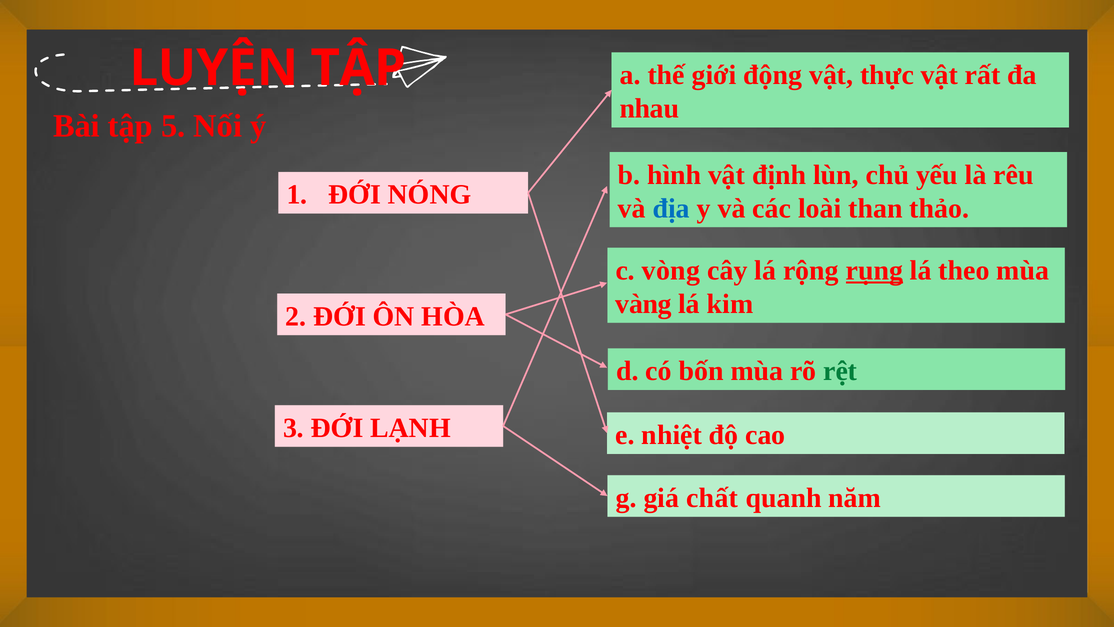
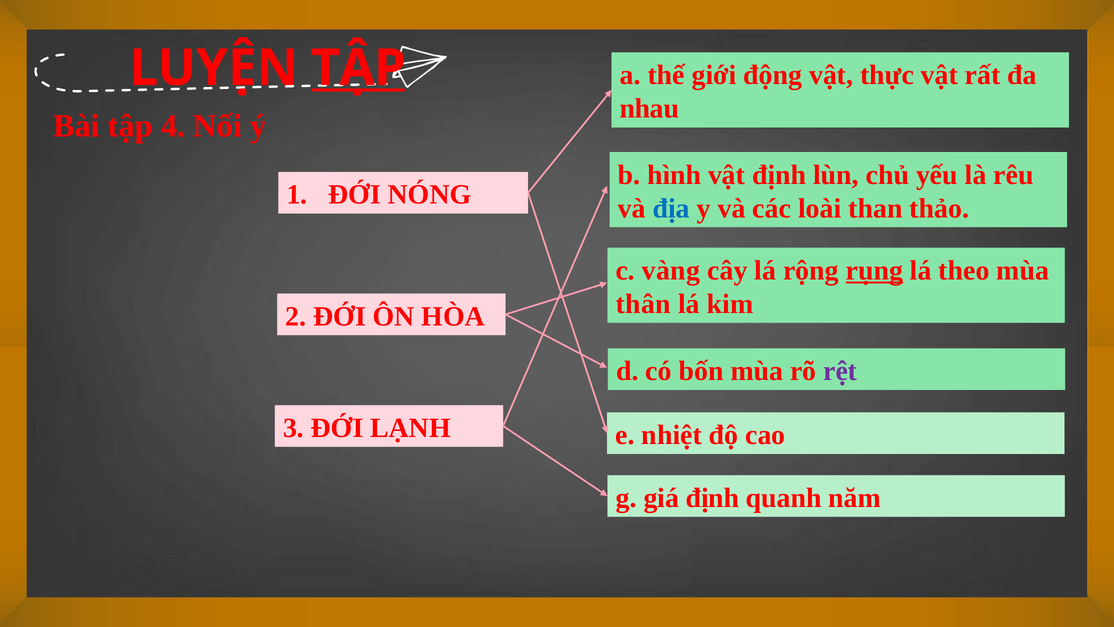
TẬP at (358, 68) underline: none -> present
5: 5 -> 4
vòng: vòng -> vàng
vàng: vàng -> thân
rệt colour: green -> purple
giá chất: chất -> định
